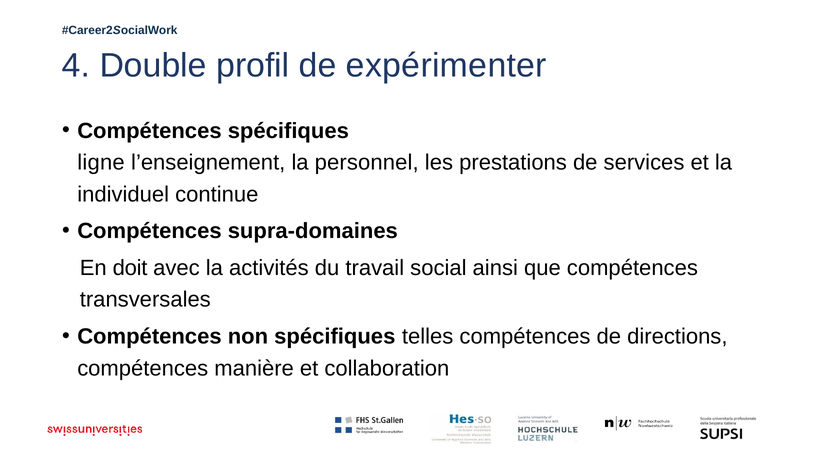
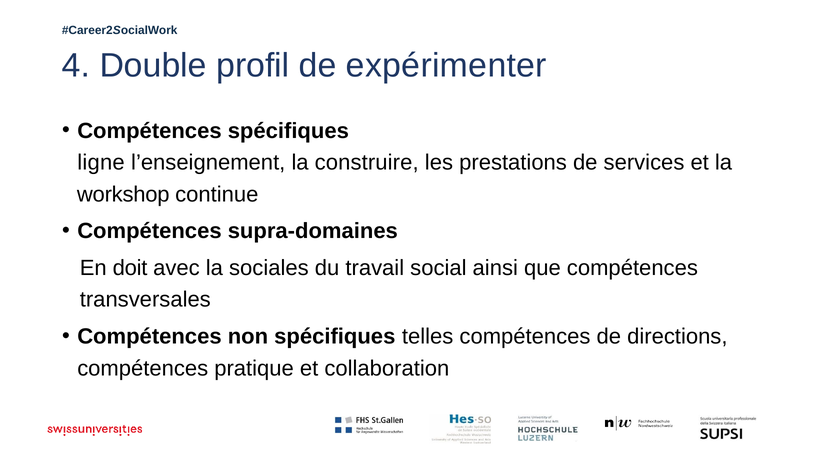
personnel: personnel -> construire
individuel: individuel -> workshop
activités: activités -> sociales
manière: manière -> pratique
